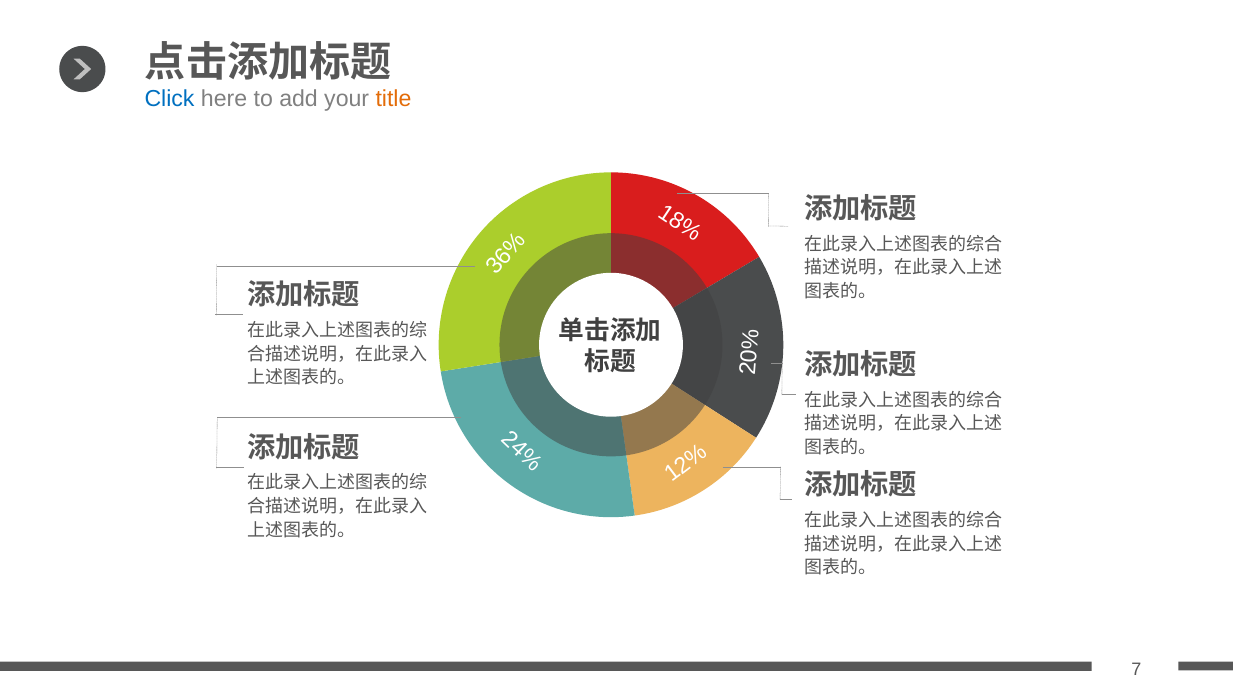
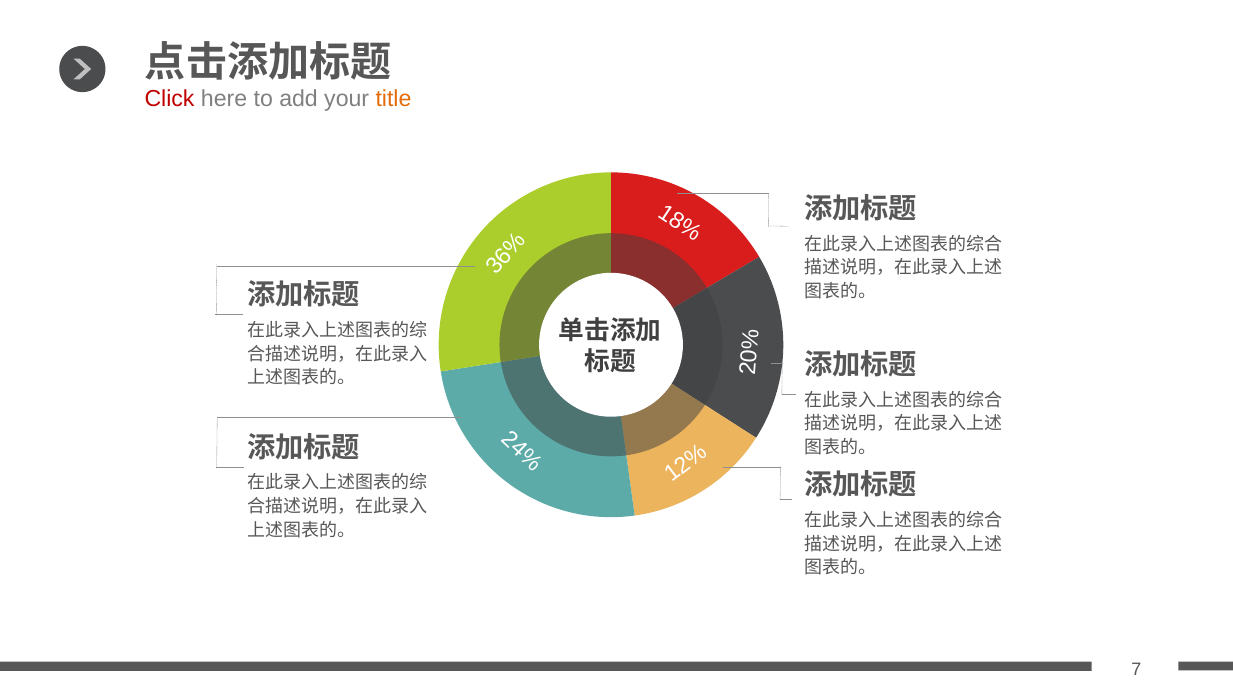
Click colour: blue -> red
